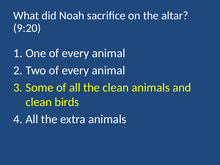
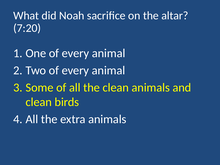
9:20: 9:20 -> 7:20
